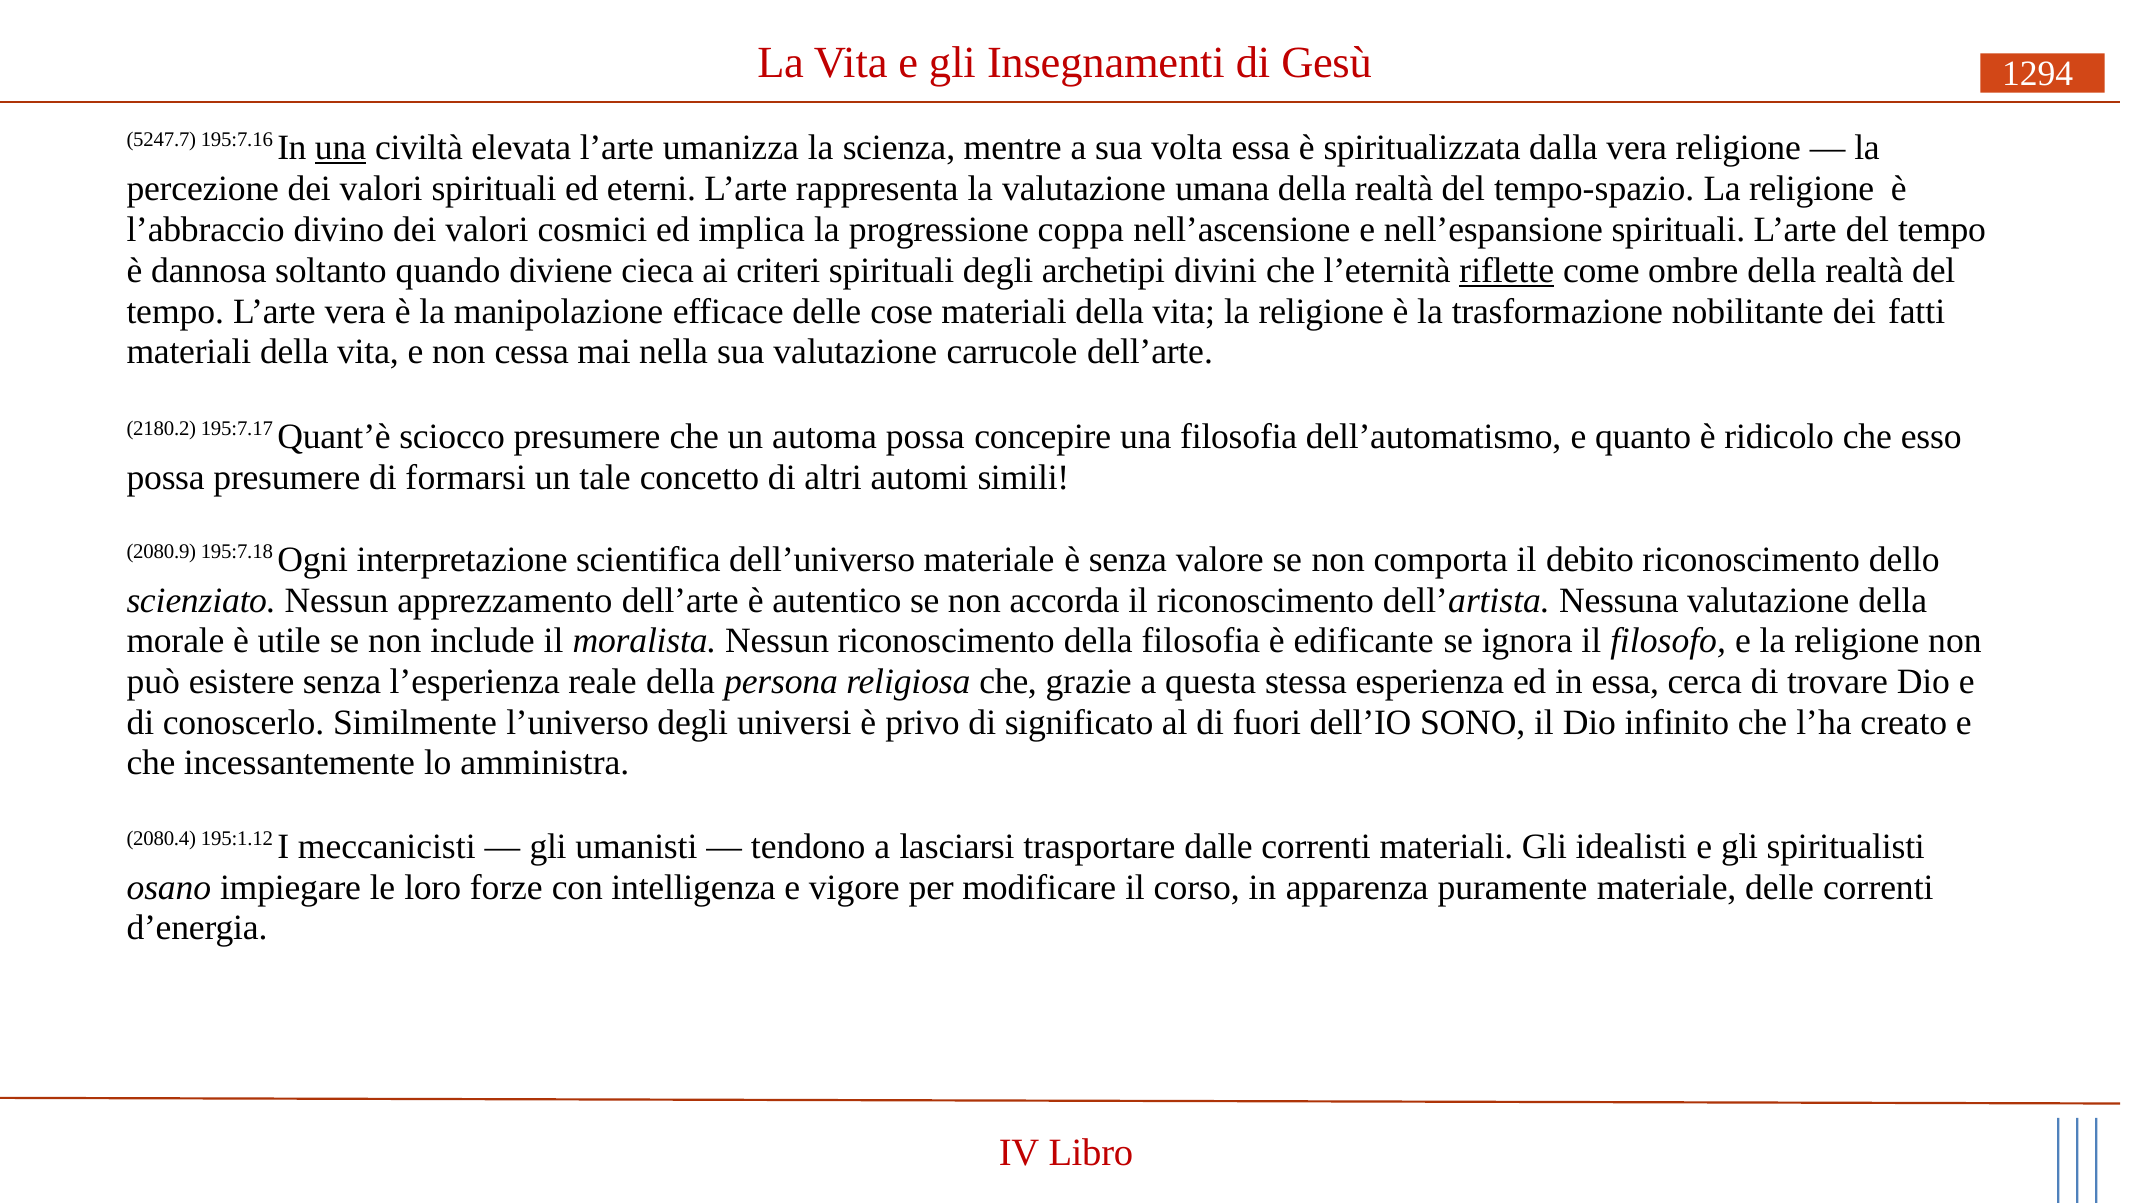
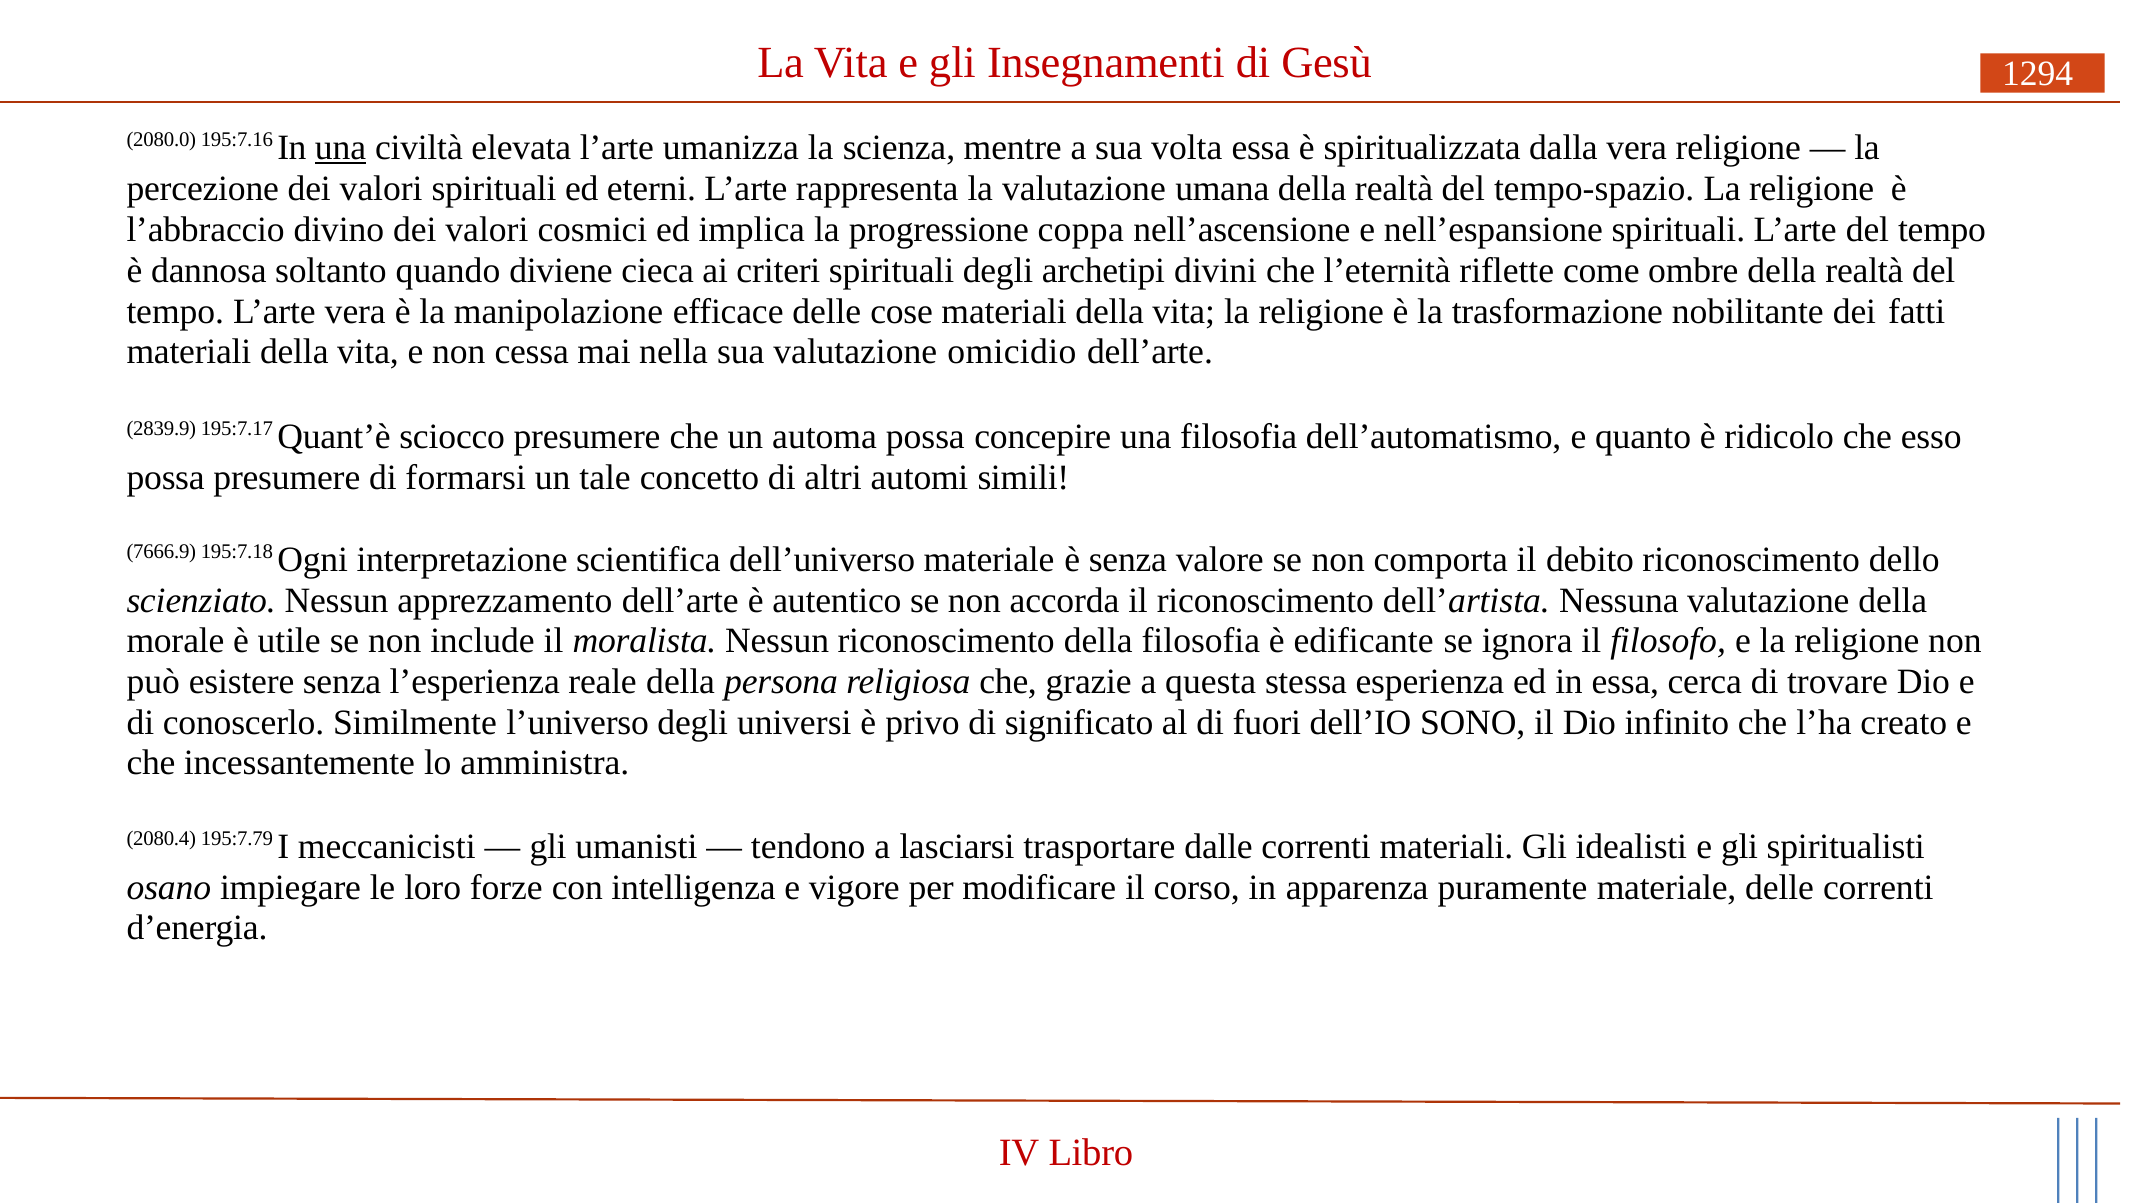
5247.7: 5247.7 -> 2080.0
riflette underline: present -> none
carrucole: carrucole -> omicidio
2180.2: 2180.2 -> 2839.9
2080.9: 2080.9 -> 7666.9
195:1.12: 195:1.12 -> 195:7.79
